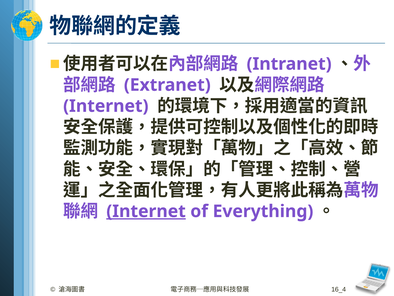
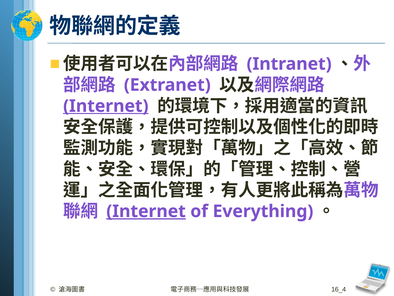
Internet at (106, 106) underline: none -> present
